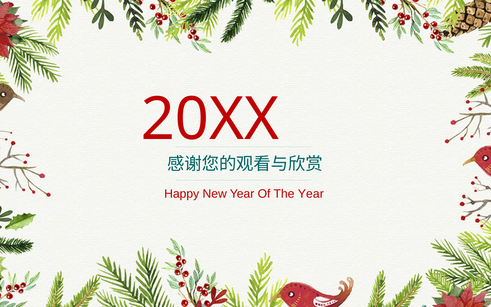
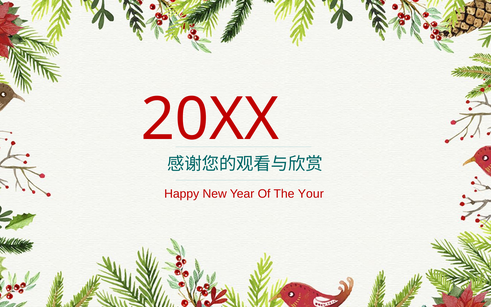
The Year: Year -> Your
